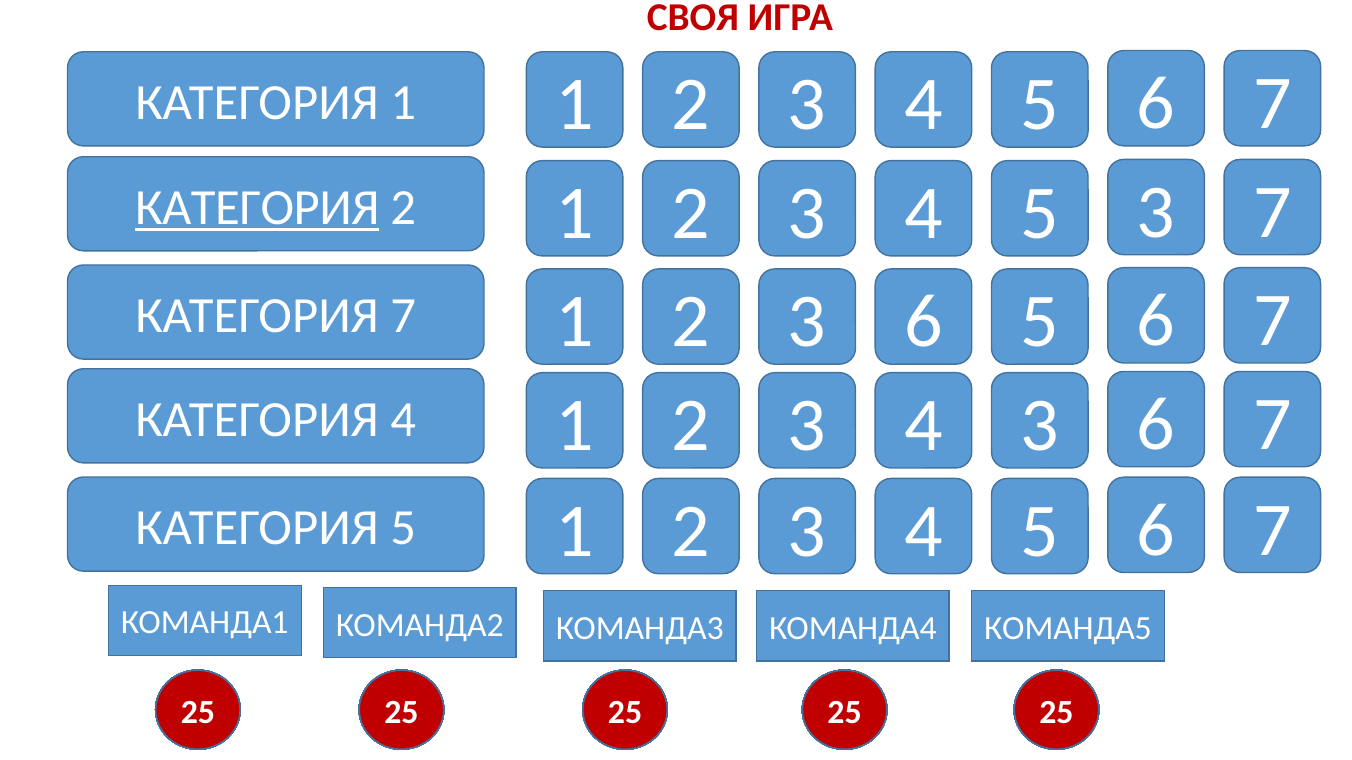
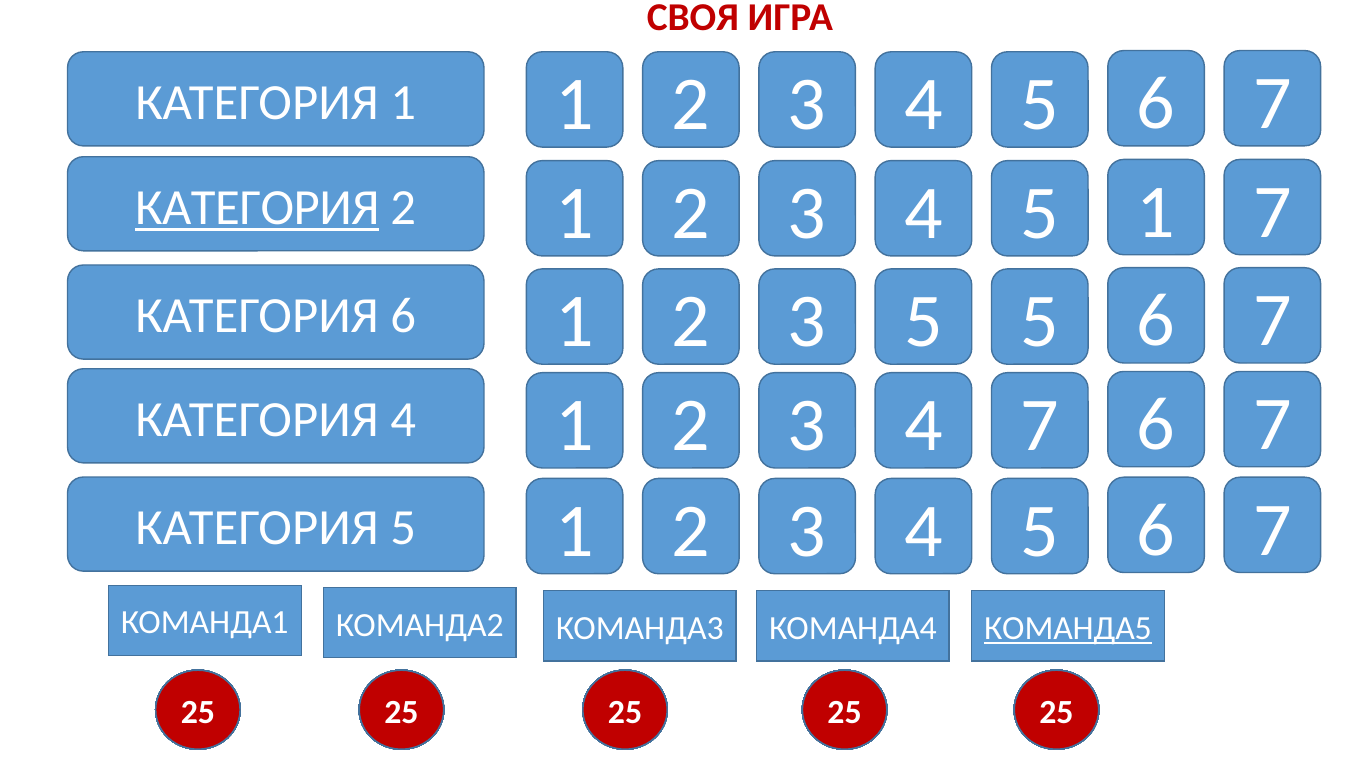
4 5 3: 3 -> 1
2 3 6: 6 -> 5
КАТЕГОРИЯ 7: 7 -> 6
4 3: 3 -> 7
КОМАНДА5 underline: none -> present
